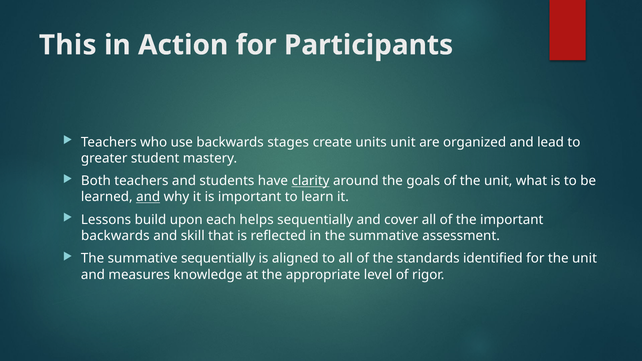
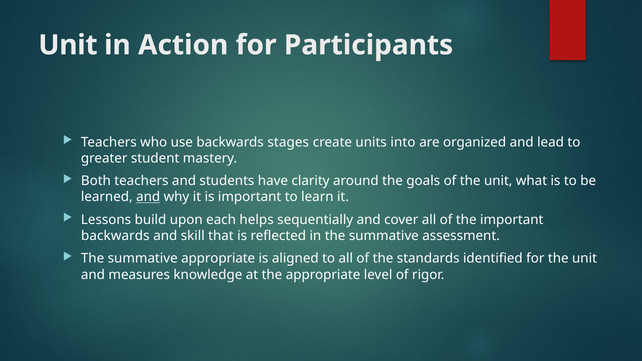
This at (68, 45): This -> Unit
units unit: unit -> into
clarity underline: present -> none
summative sequentially: sequentially -> appropriate
